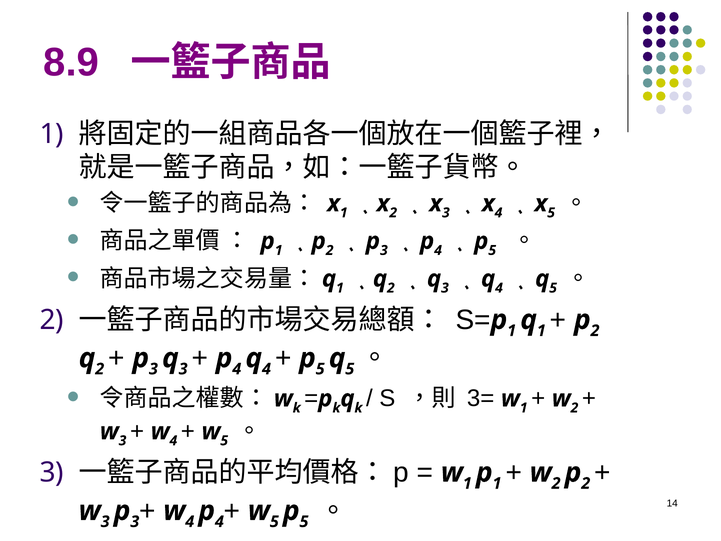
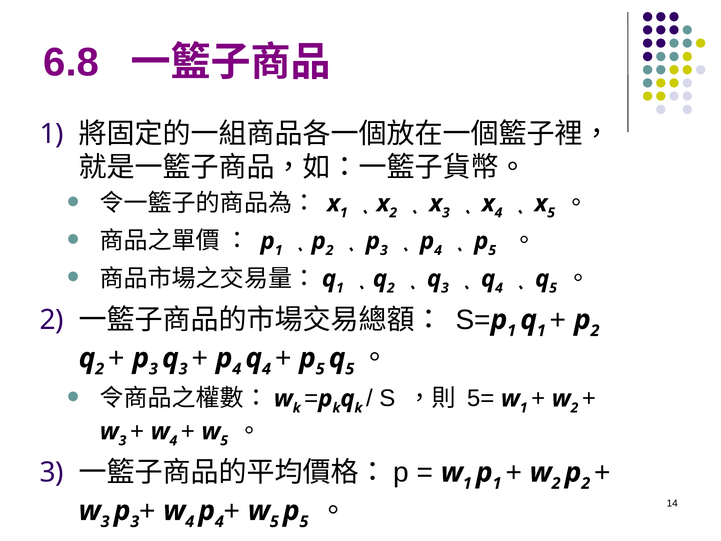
8.9: 8.9 -> 6.8
3=: 3= -> 5=
